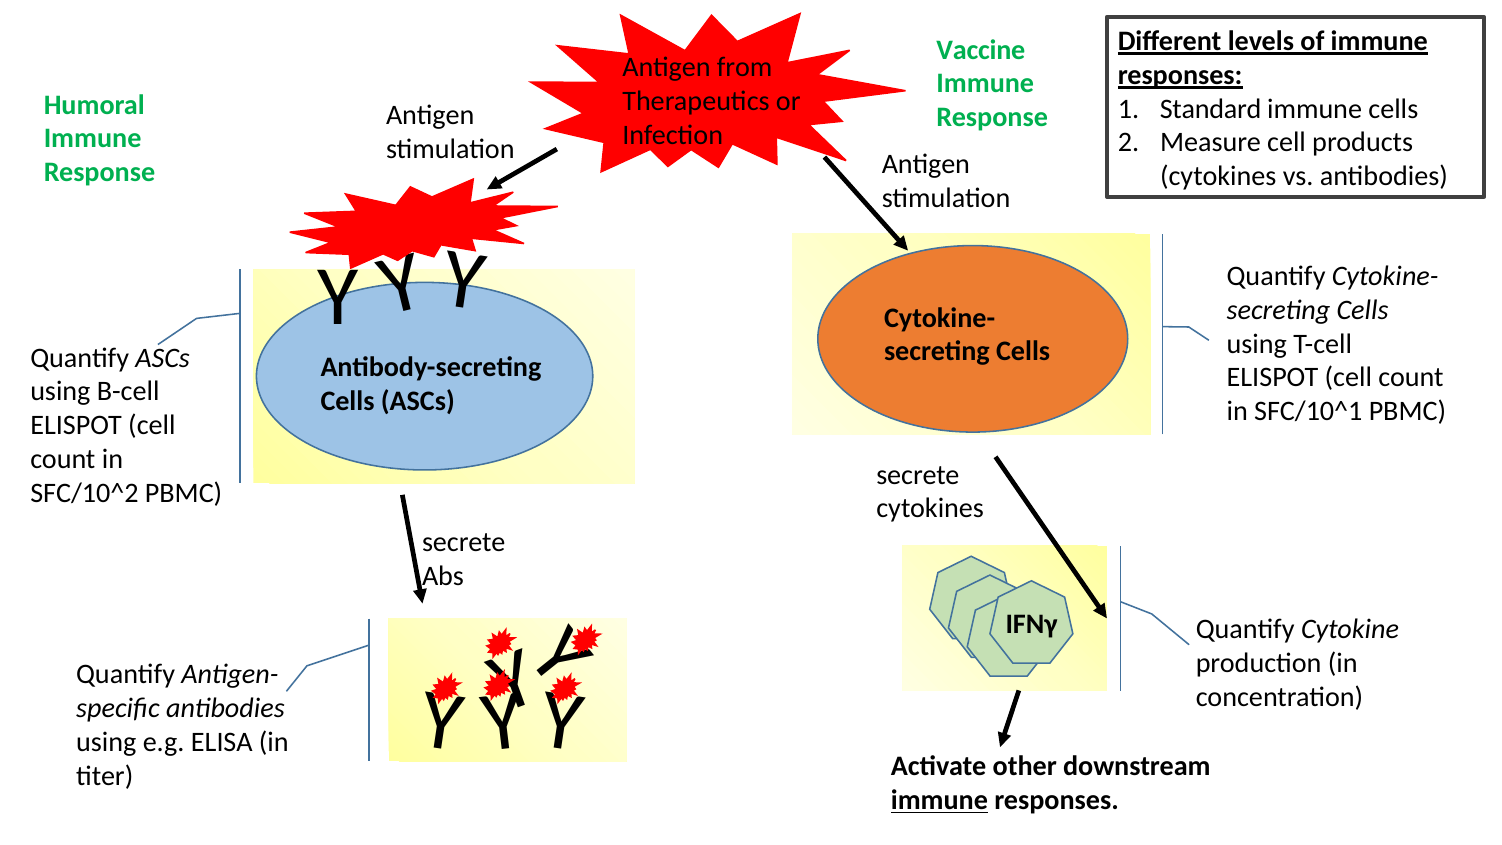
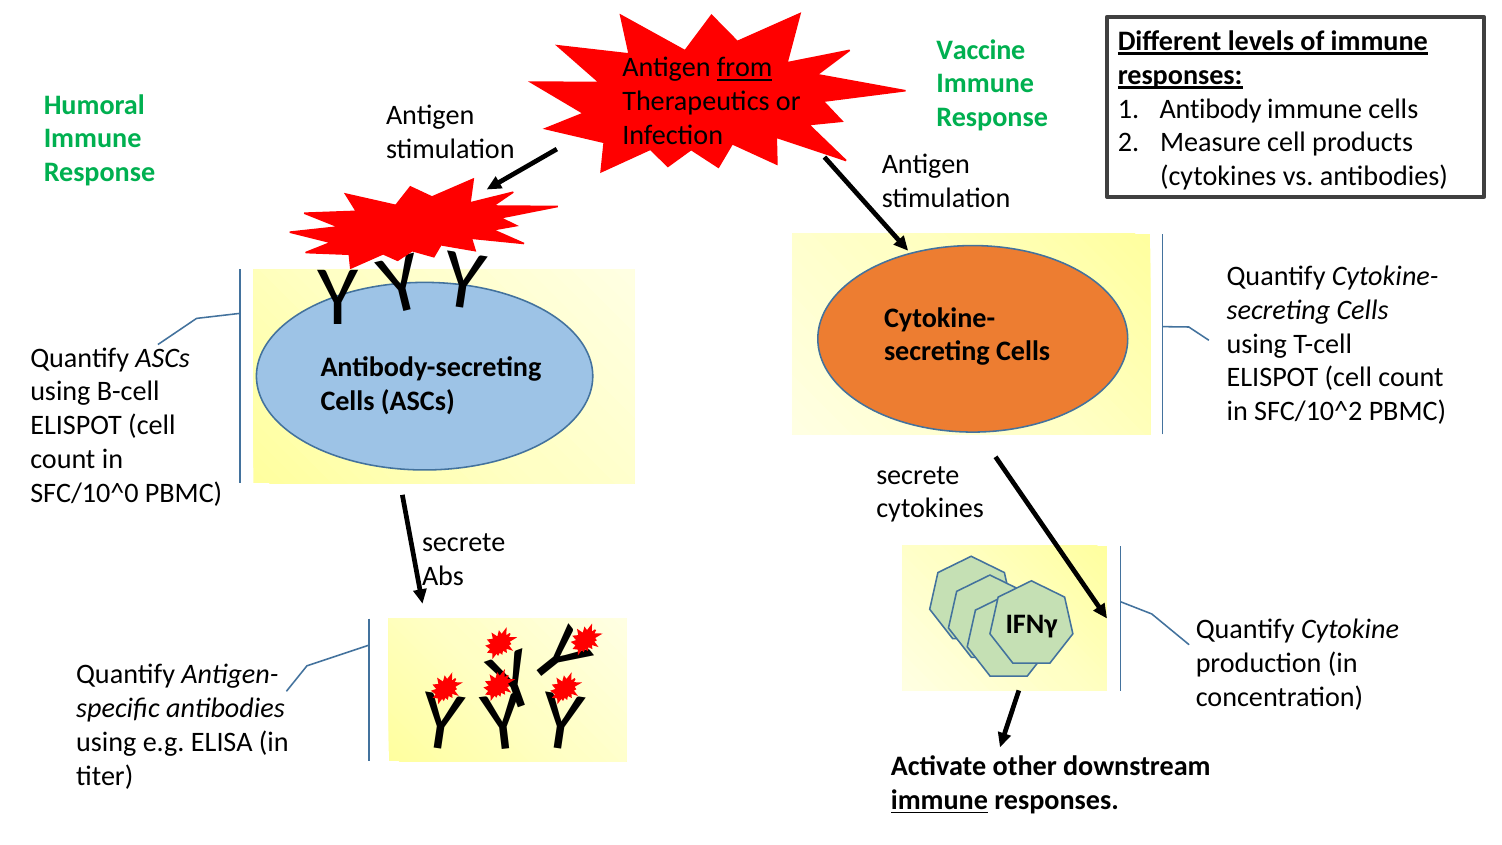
from underline: none -> present
Standard: Standard -> Antibody
SFC/10^1: SFC/10^1 -> SFC/10^2
SFC/10^2: SFC/10^2 -> SFC/10^0
